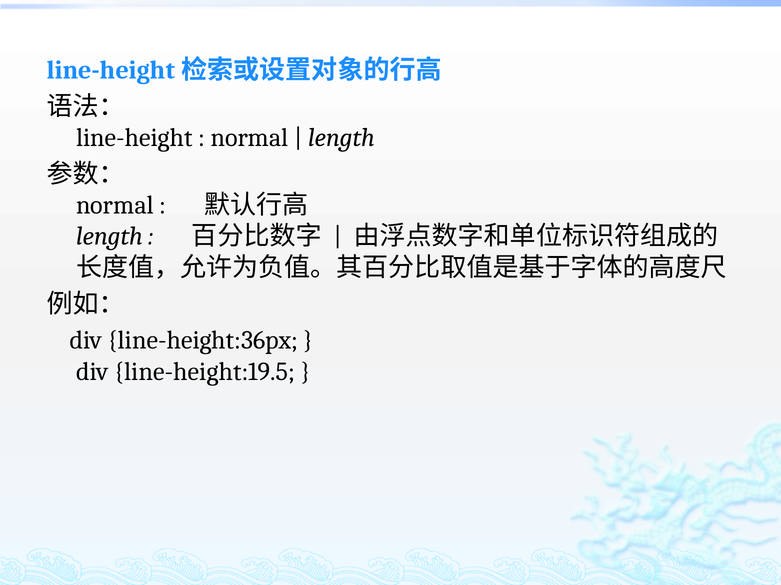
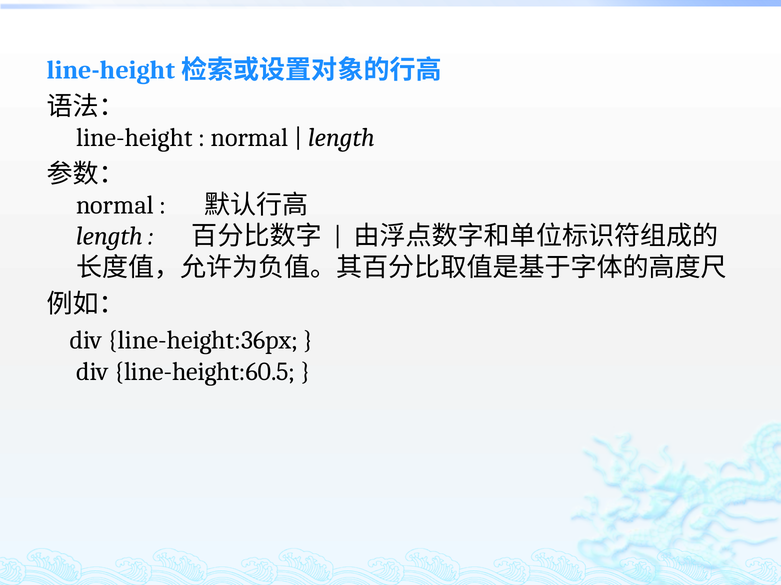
line-height:19.5: line-height:19.5 -> line-height:60.5
